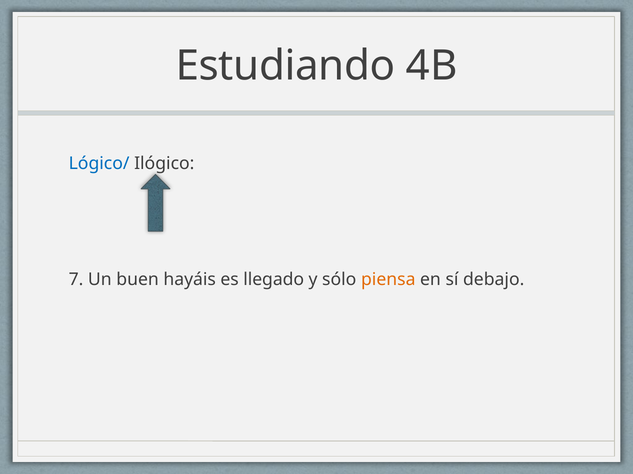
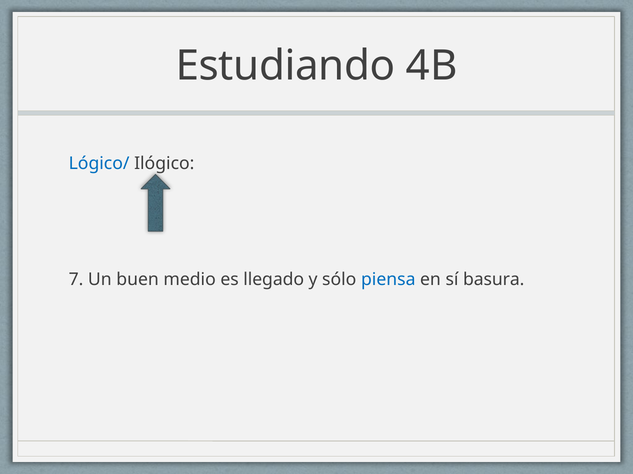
hayáis: hayáis -> medio
piensa colour: orange -> blue
debajo: debajo -> basura
